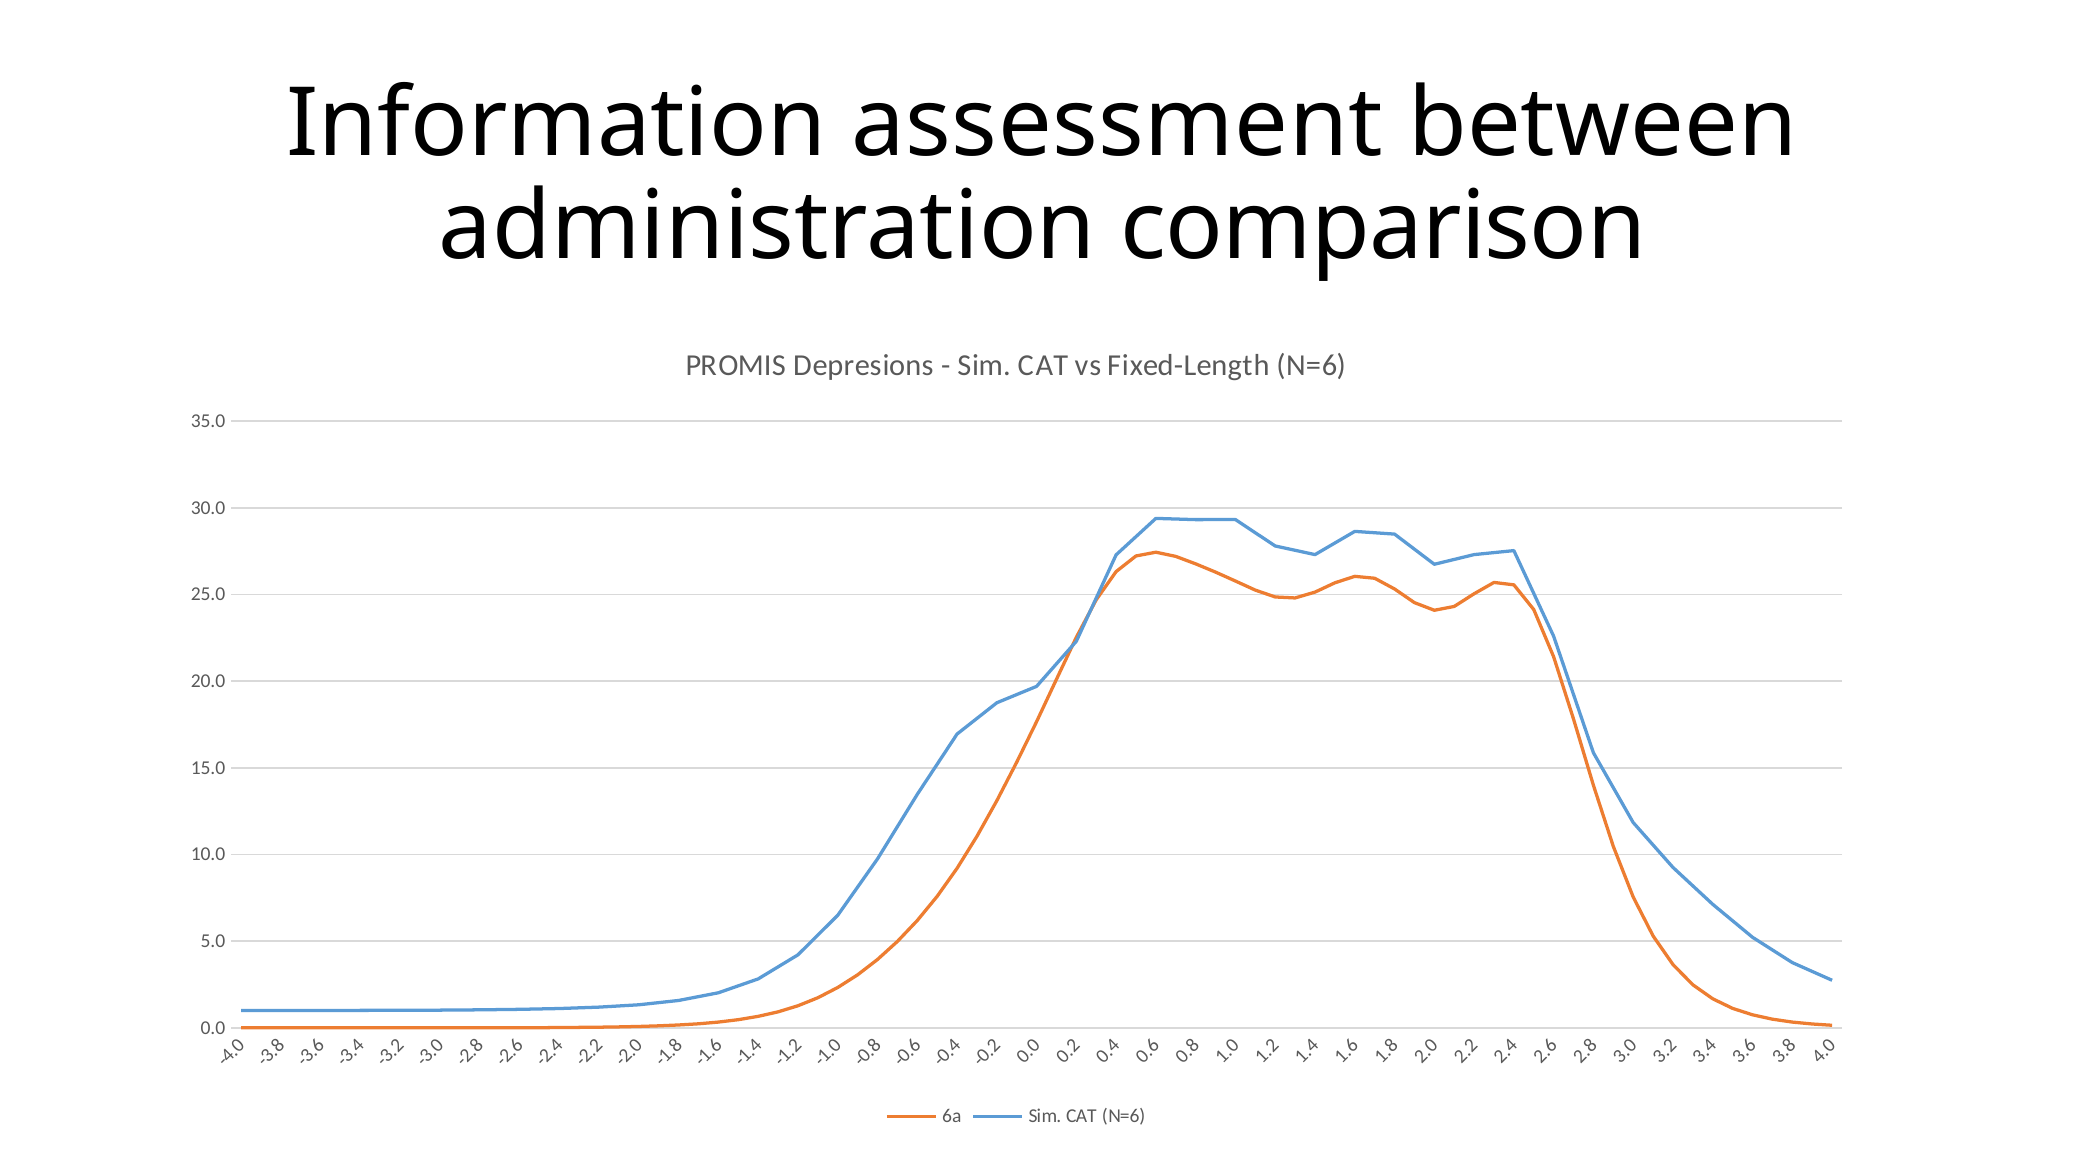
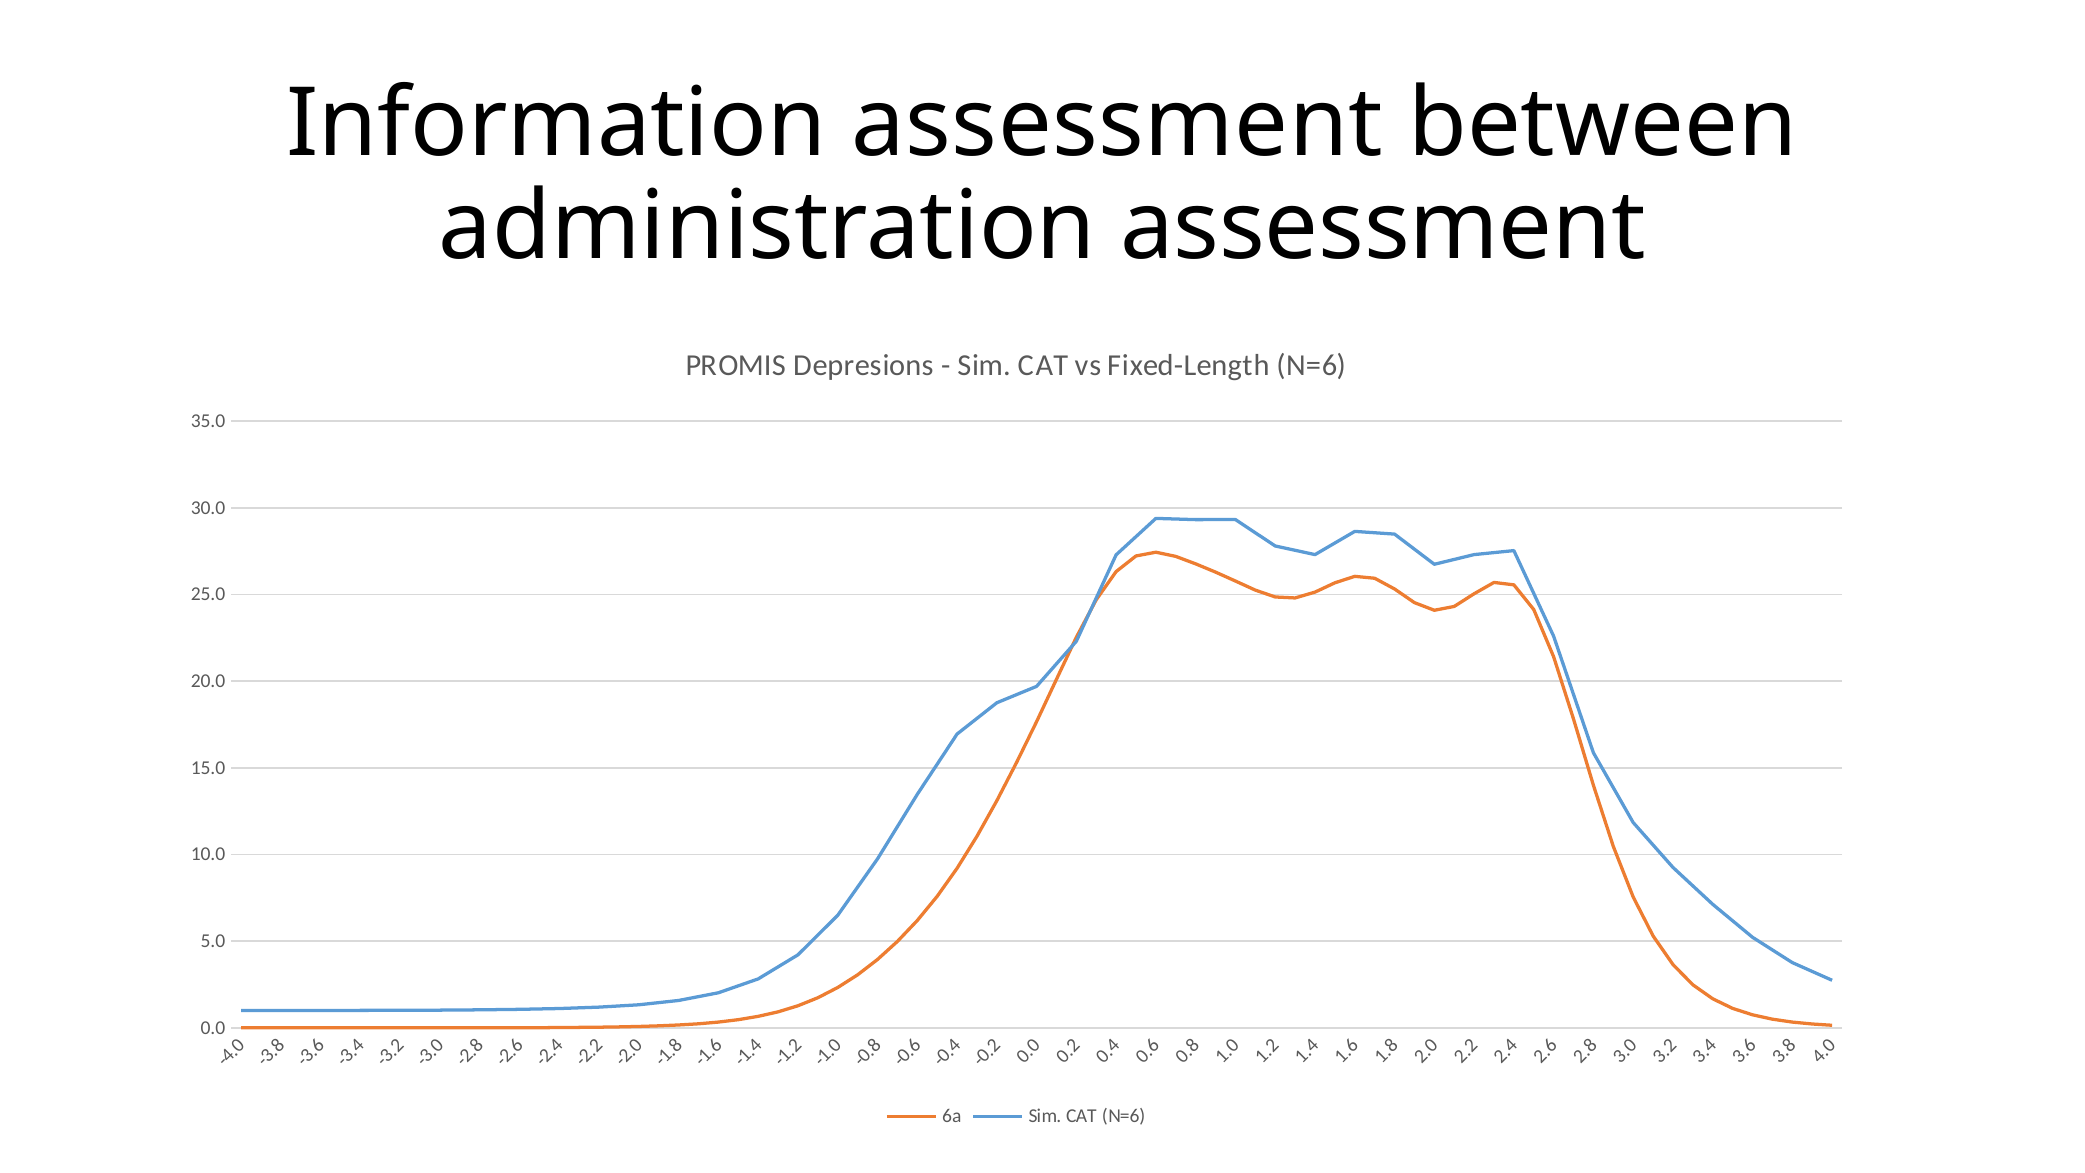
administration comparison: comparison -> assessment
